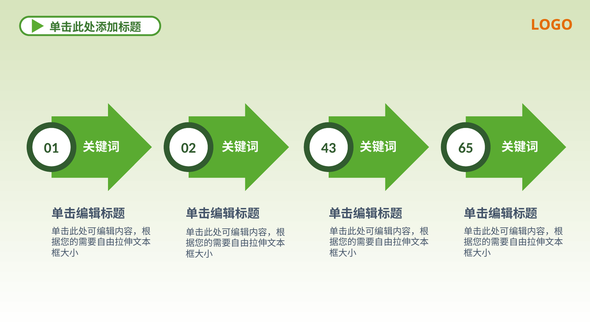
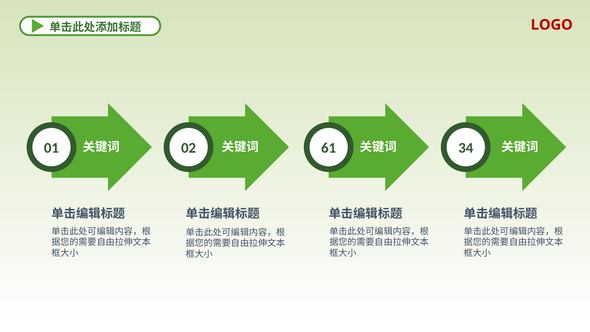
LOGO colour: orange -> red
43: 43 -> 61
65: 65 -> 34
